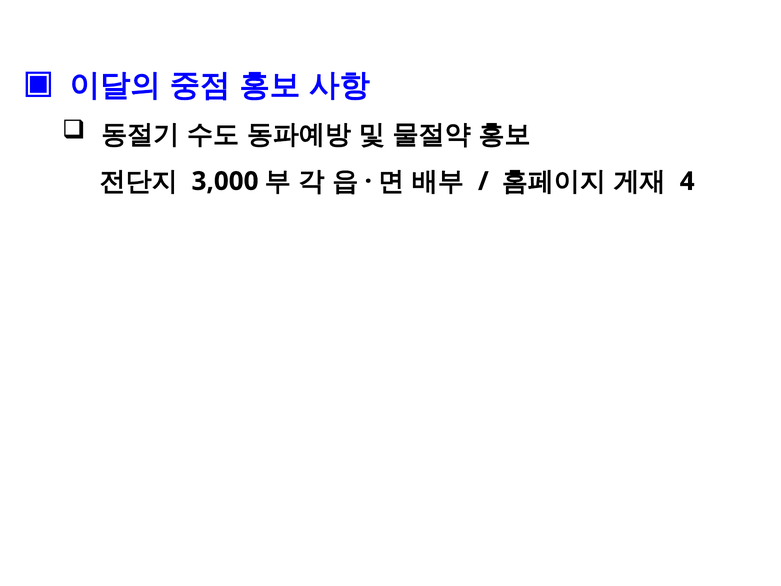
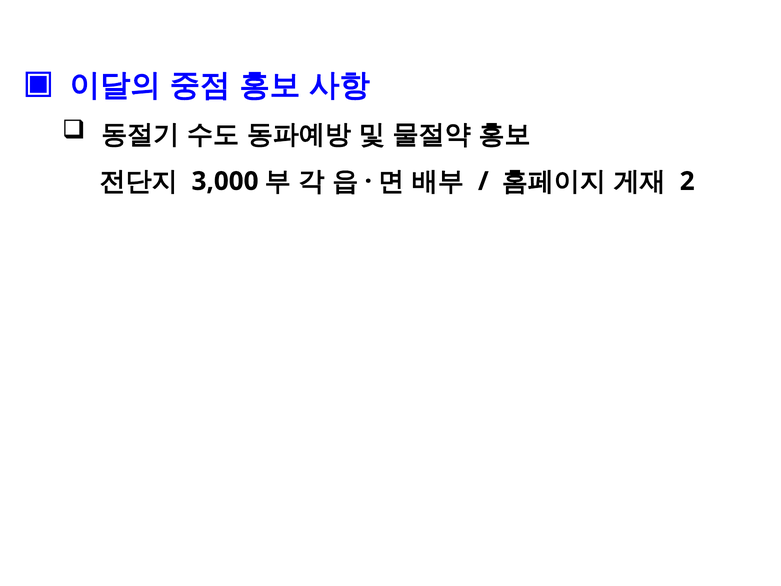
4: 4 -> 2
